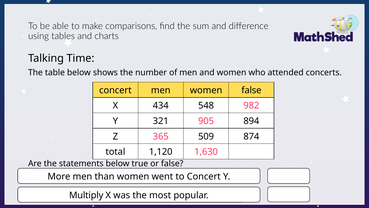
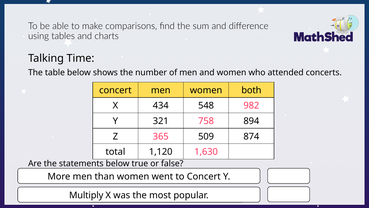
women false: false -> both
905: 905 -> 758
